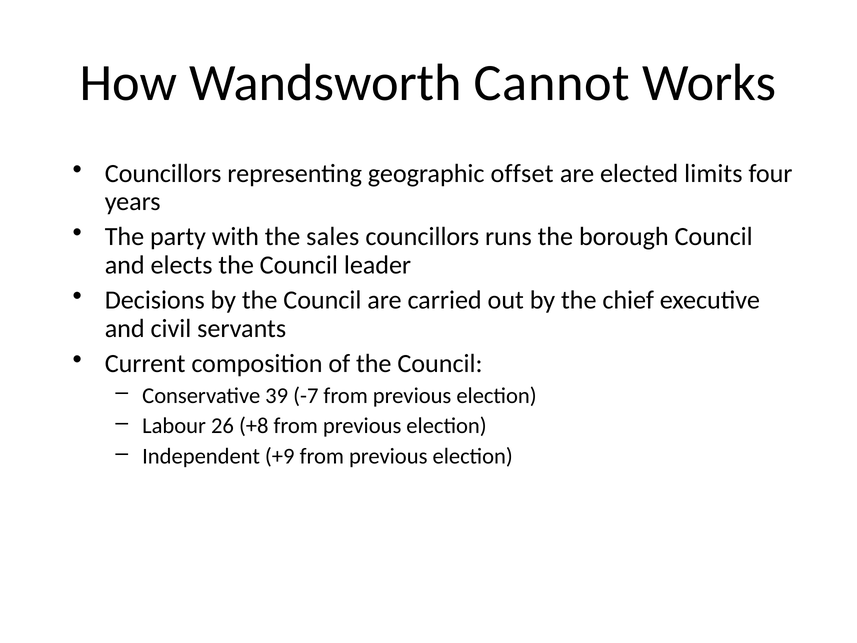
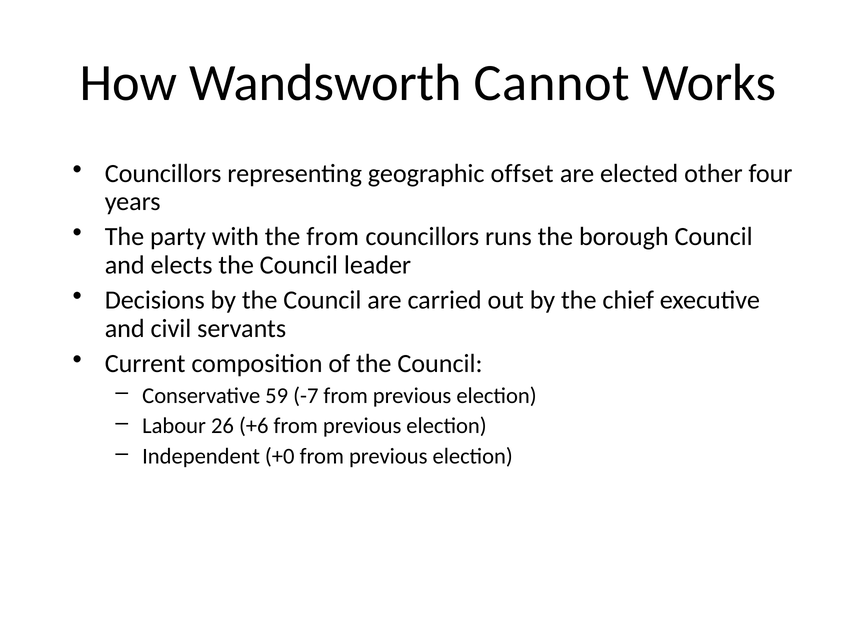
limits: limits -> other
the sales: sales -> from
39: 39 -> 59
+8: +8 -> +6
+9: +9 -> +0
